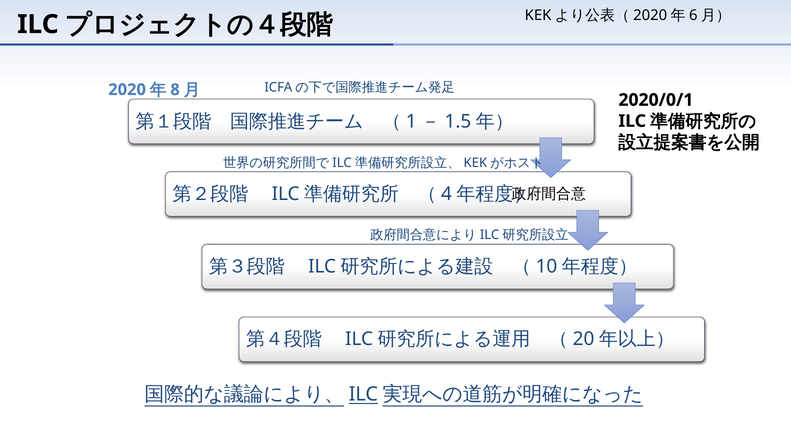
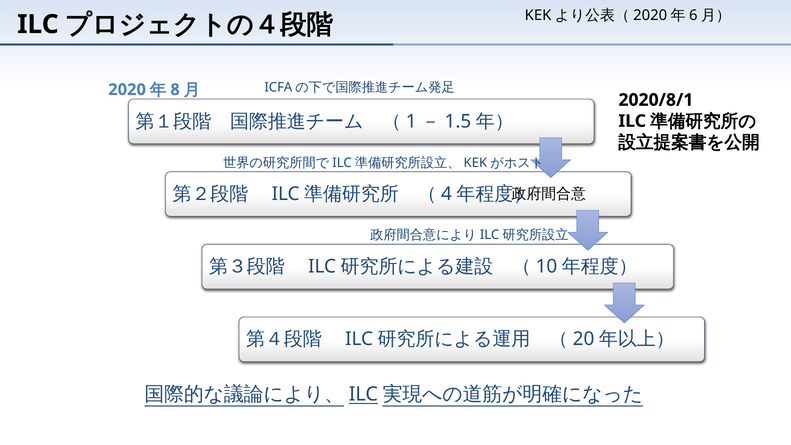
2020/0/1: 2020/0/1 -> 2020/8/1
